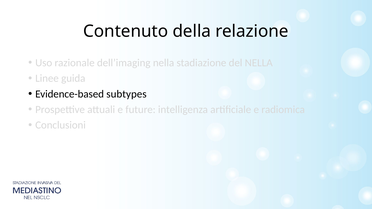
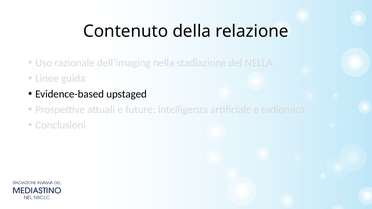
subtypes: subtypes -> upstaged
